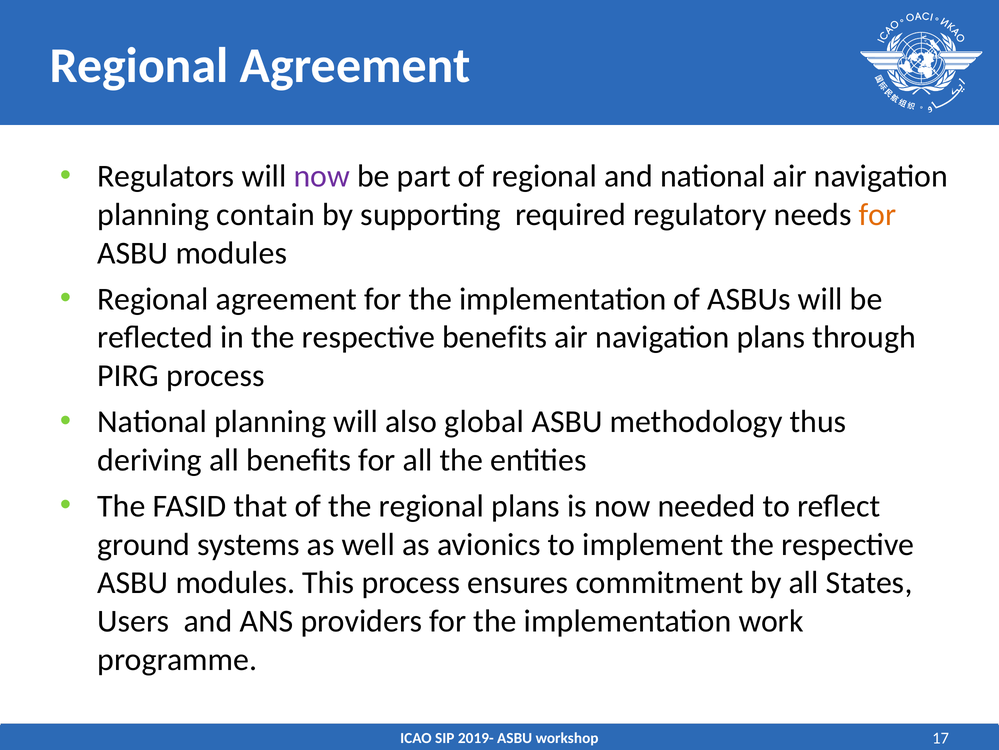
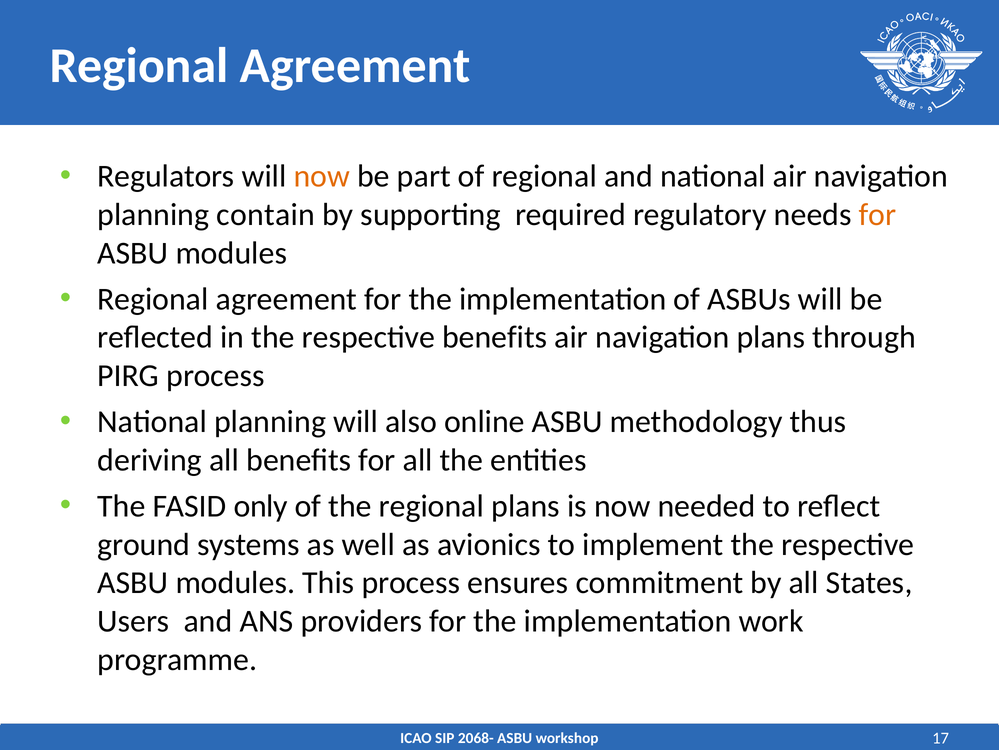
now at (322, 176) colour: purple -> orange
global: global -> online
that: that -> only
2019-: 2019- -> 2068-
